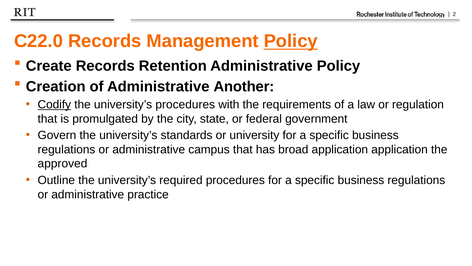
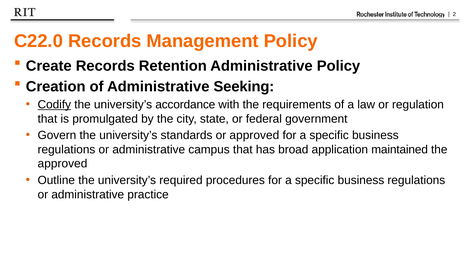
Policy at (291, 41) underline: present -> none
Another: Another -> Seeking
university’s procedures: procedures -> accordance
or university: university -> approved
application application: application -> maintained
